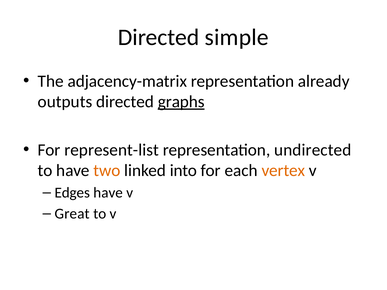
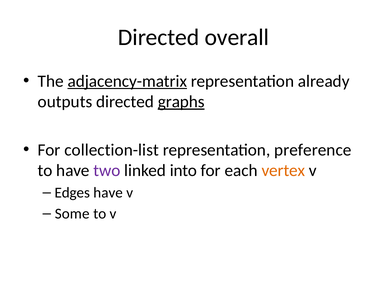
simple: simple -> overall
adjacency-matrix underline: none -> present
represent-list: represent-list -> collection-list
undirected: undirected -> preference
two colour: orange -> purple
Great: Great -> Some
